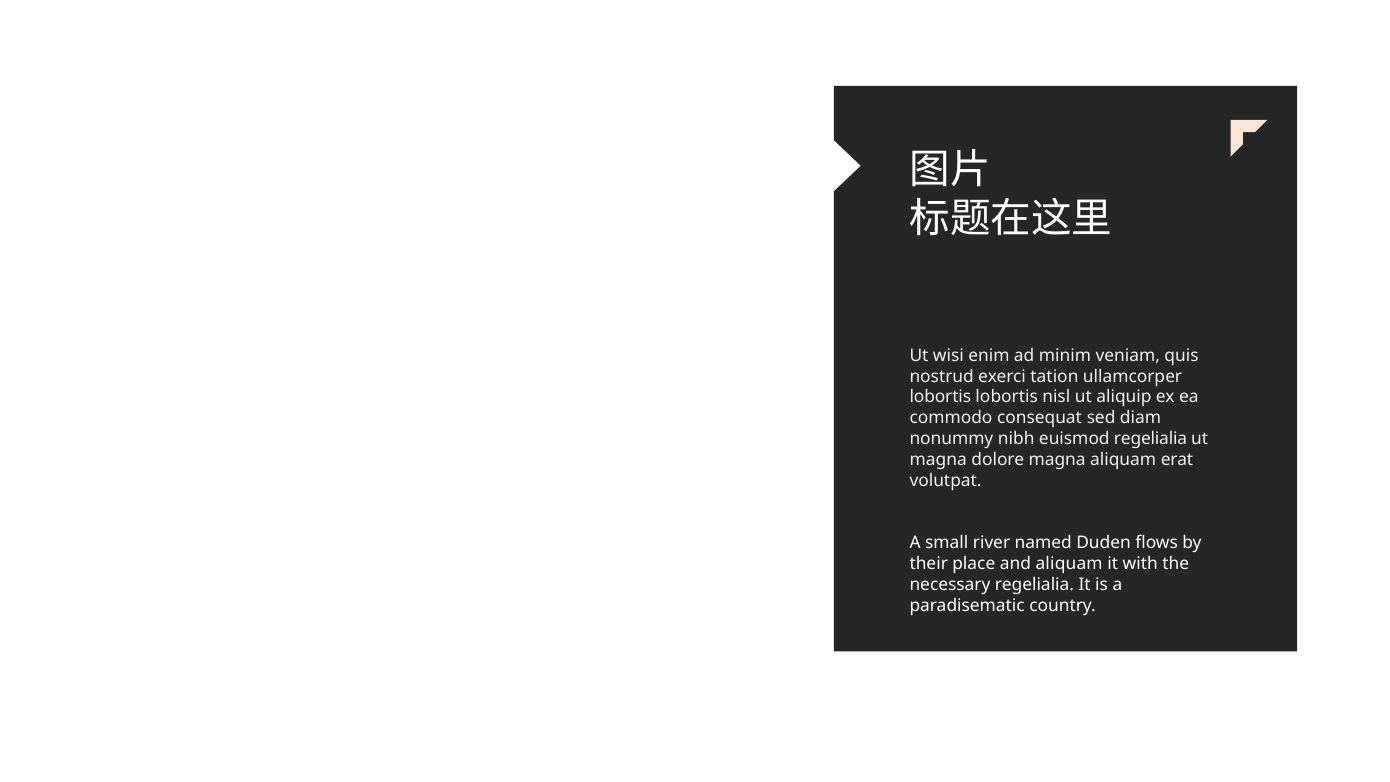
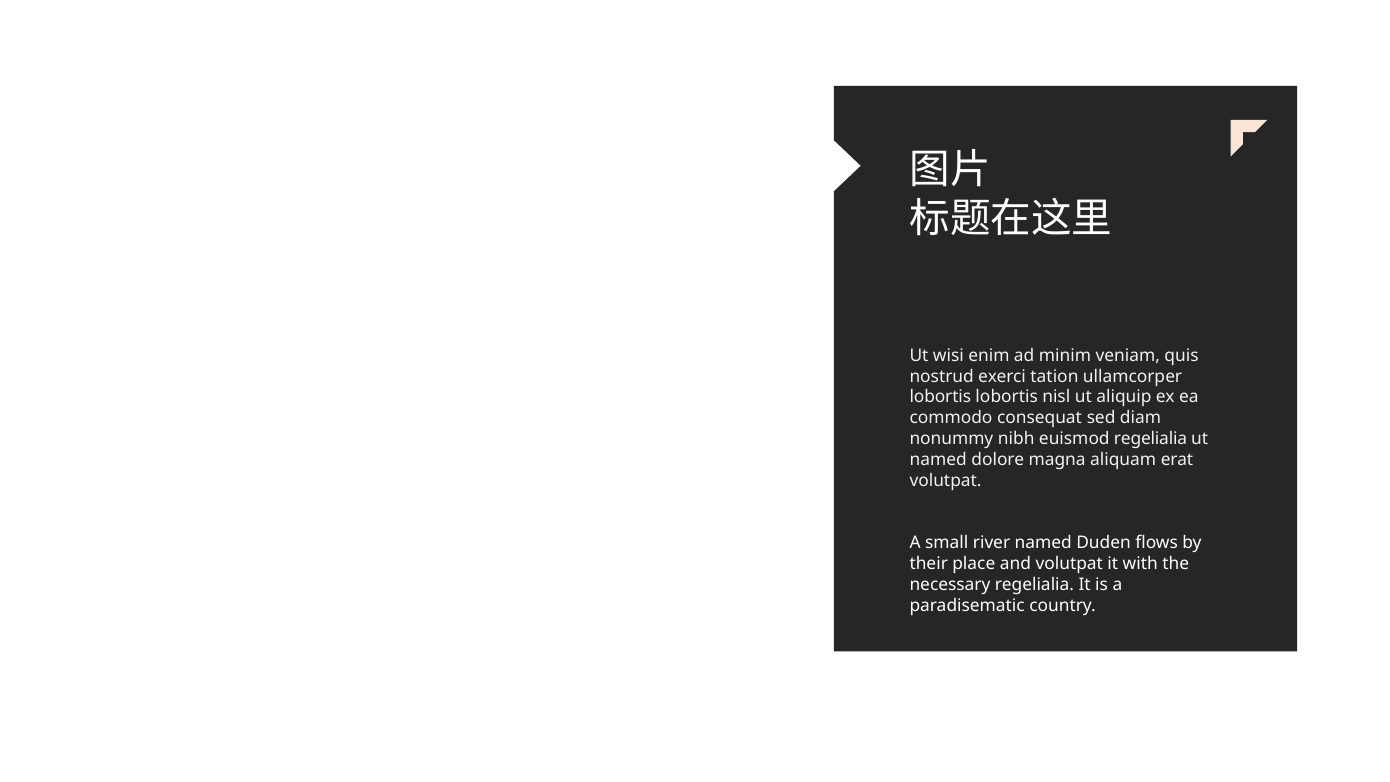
magna at (938, 460): magna -> named
and aliquam: aliquam -> volutpat
